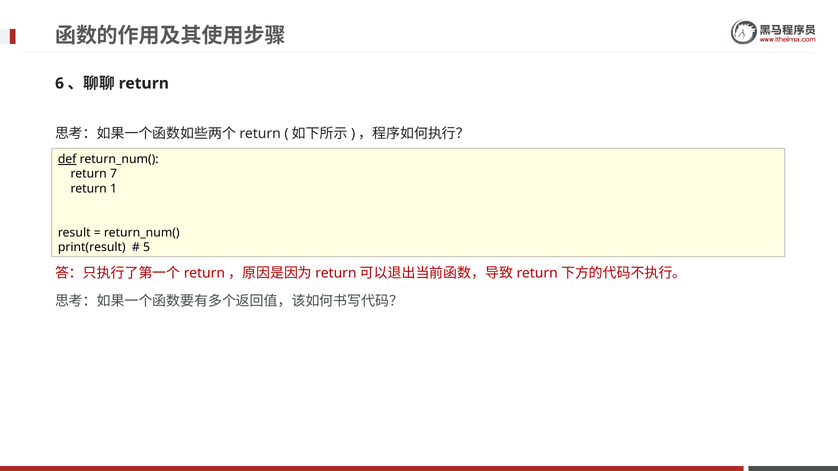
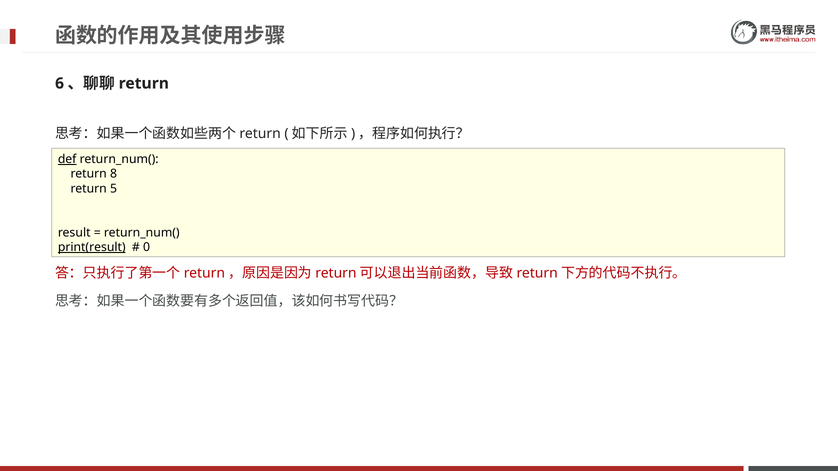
7: 7 -> 8
1: 1 -> 5
print(result underline: none -> present
5: 5 -> 0
